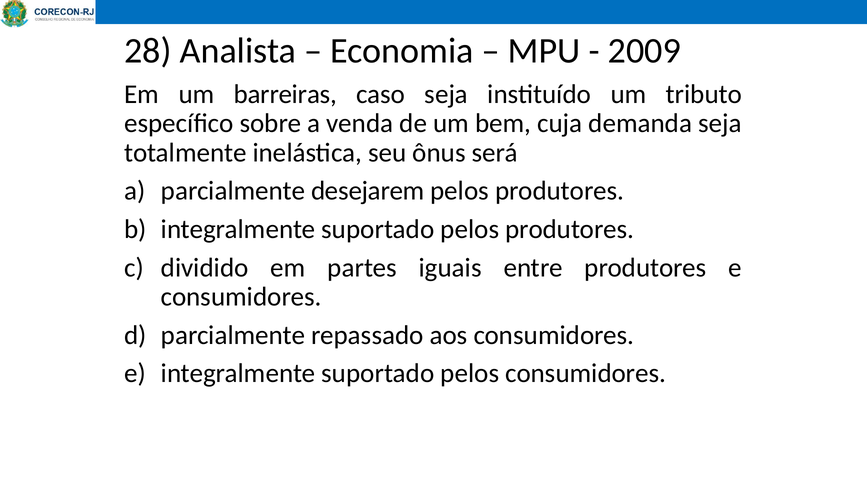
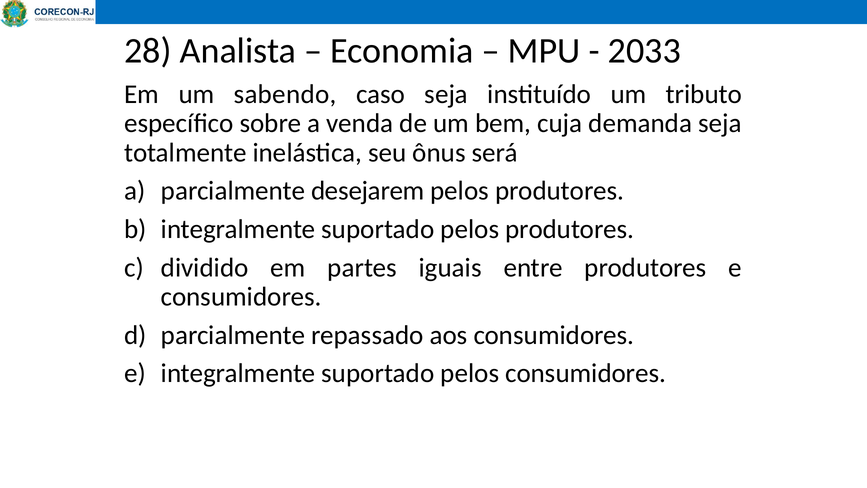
2009: 2009 -> 2033
barreiras: barreiras -> sabendo
